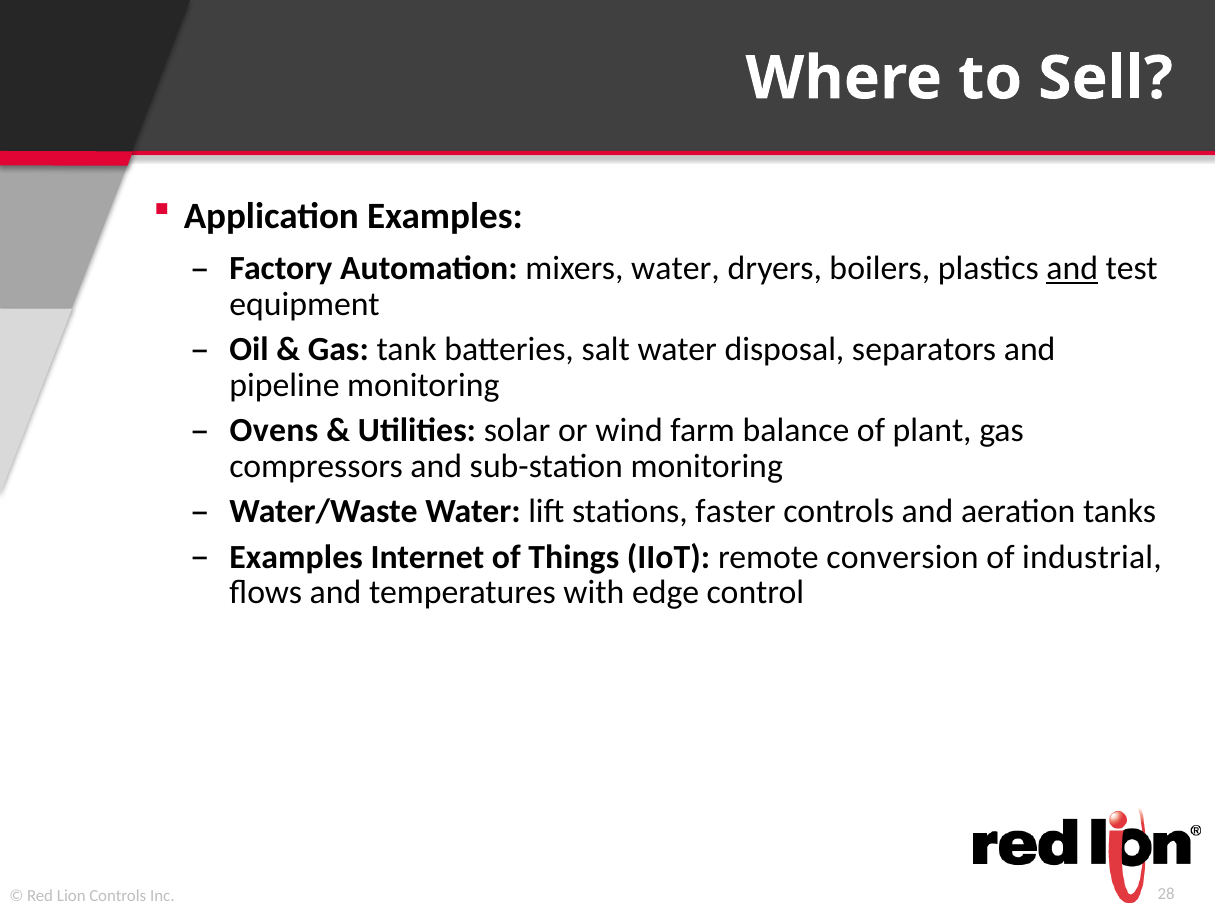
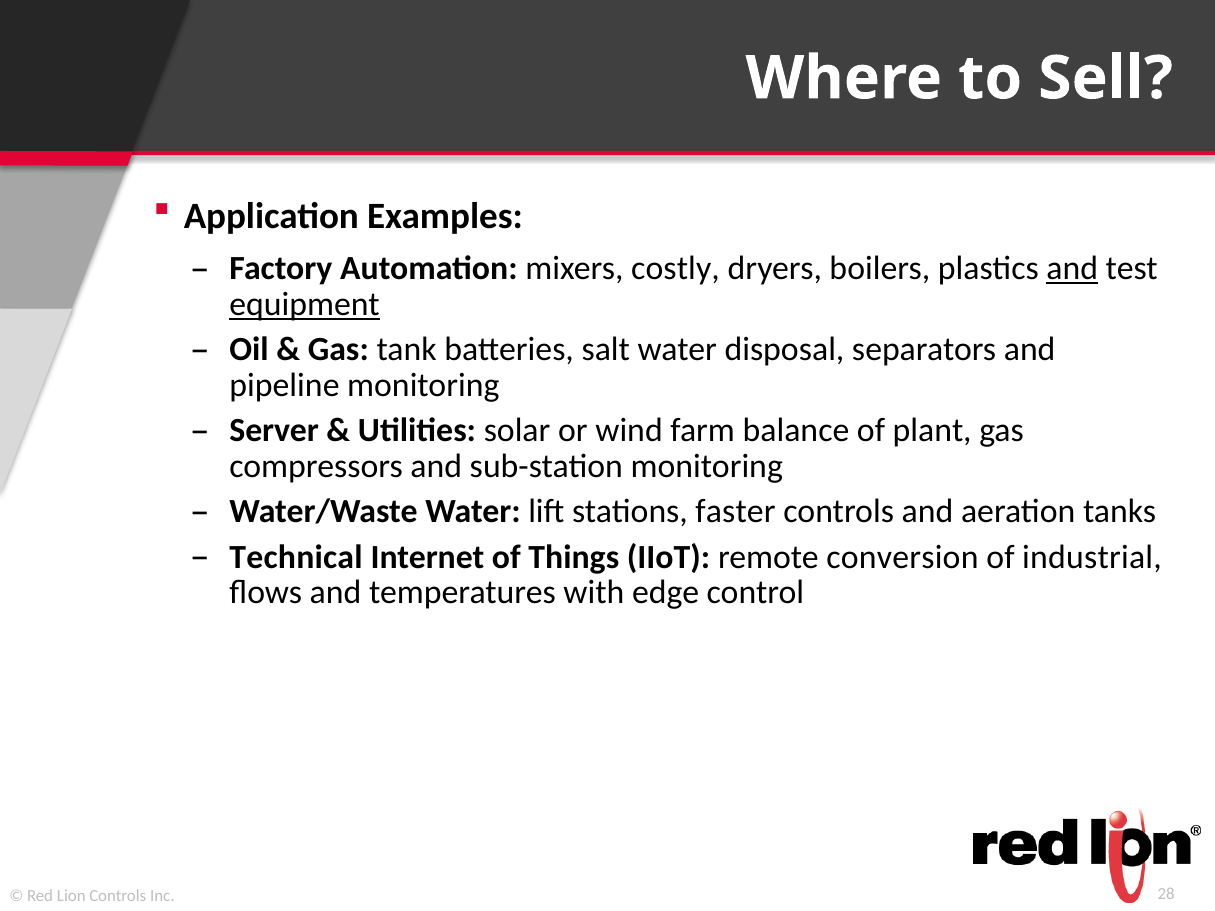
mixers water: water -> costly
equipment underline: none -> present
Ovens: Ovens -> Server
Examples at (296, 557): Examples -> Technical
